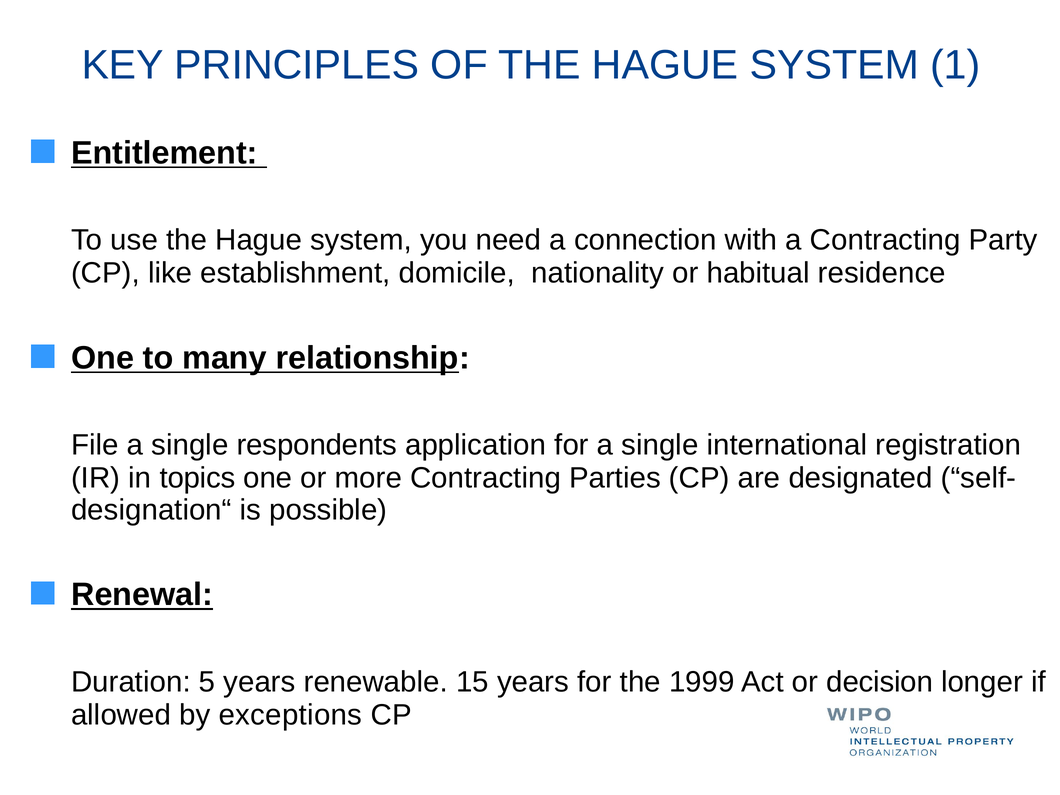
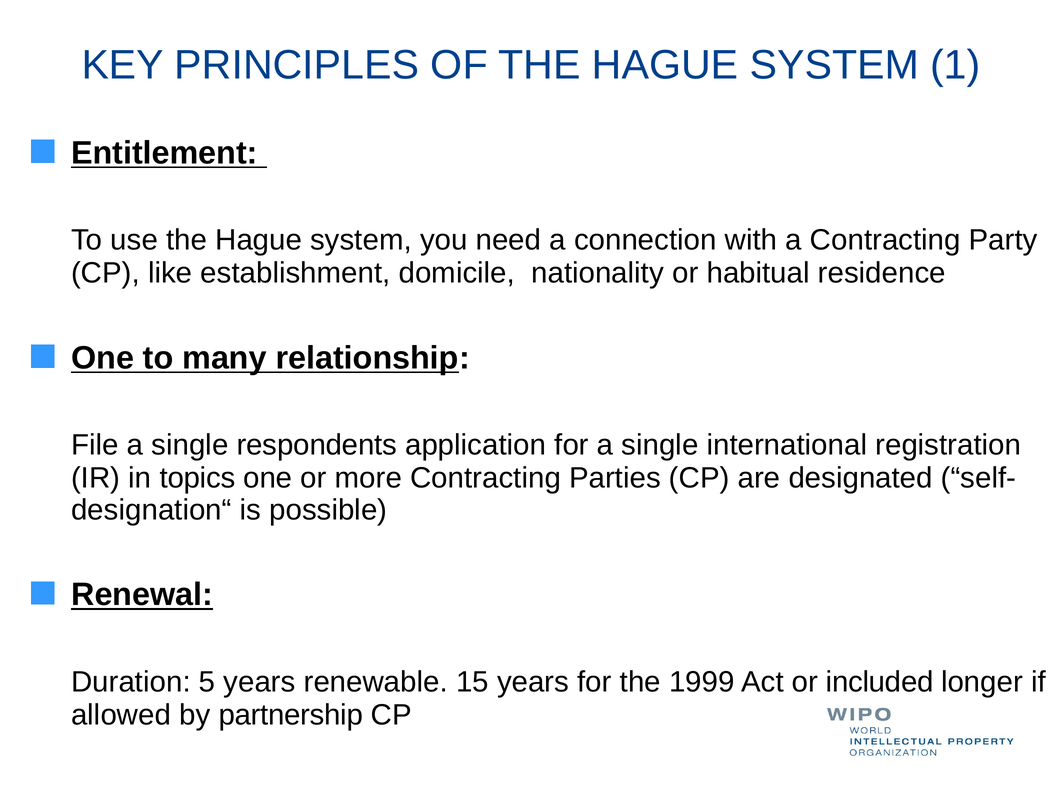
decision: decision -> included
exceptions: exceptions -> partnership
